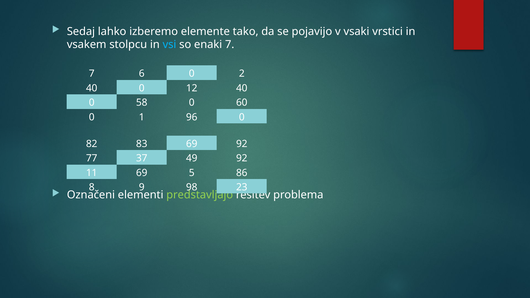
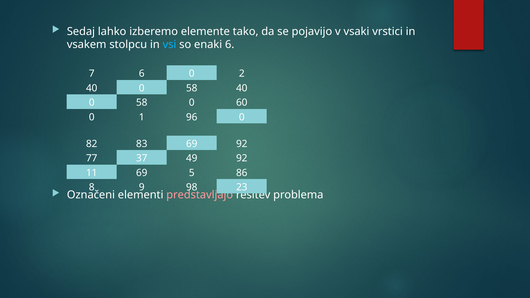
enaki 7: 7 -> 6
12 at (192, 88): 12 -> 58
predstavljajo colour: light green -> pink
